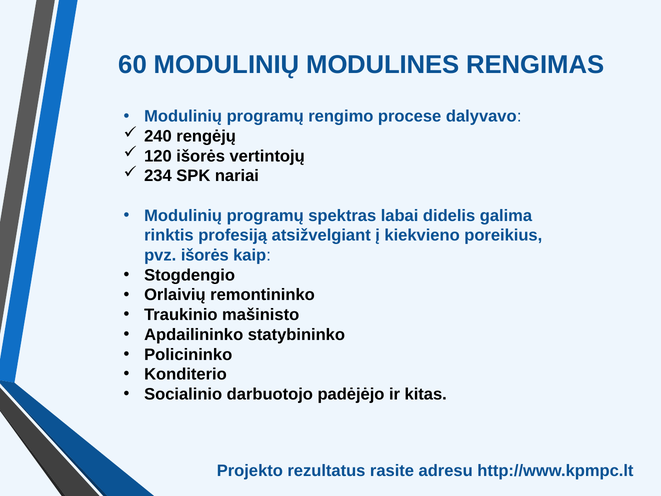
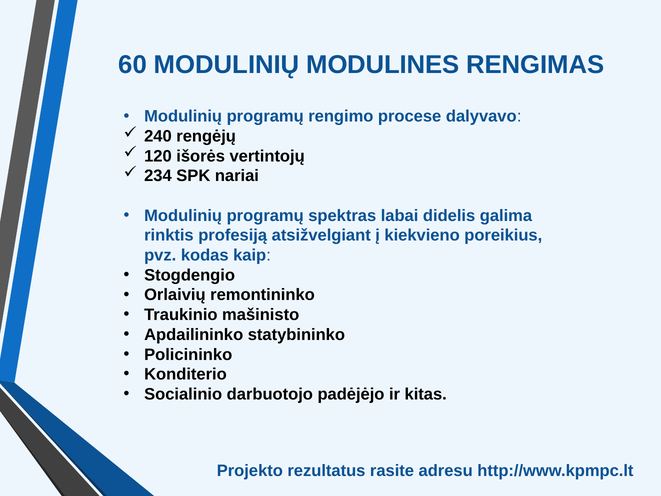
pvz išorės: išorės -> kodas
